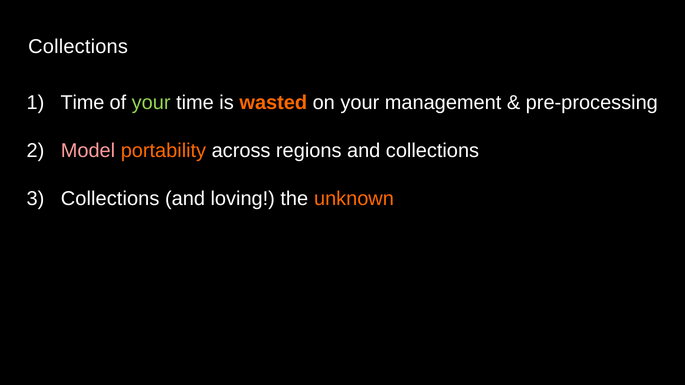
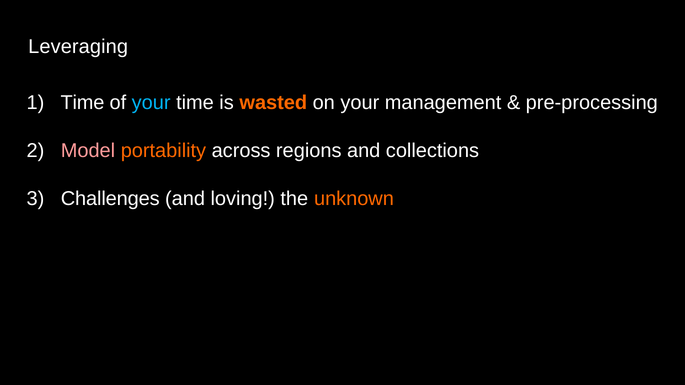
Collections at (78, 47): Collections -> Leveraging
your at (151, 103) colour: light green -> light blue
Collections at (110, 199): Collections -> Challenges
